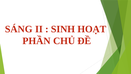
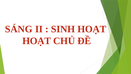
PHẦN at (37, 41): PHẦN -> HOẠT
